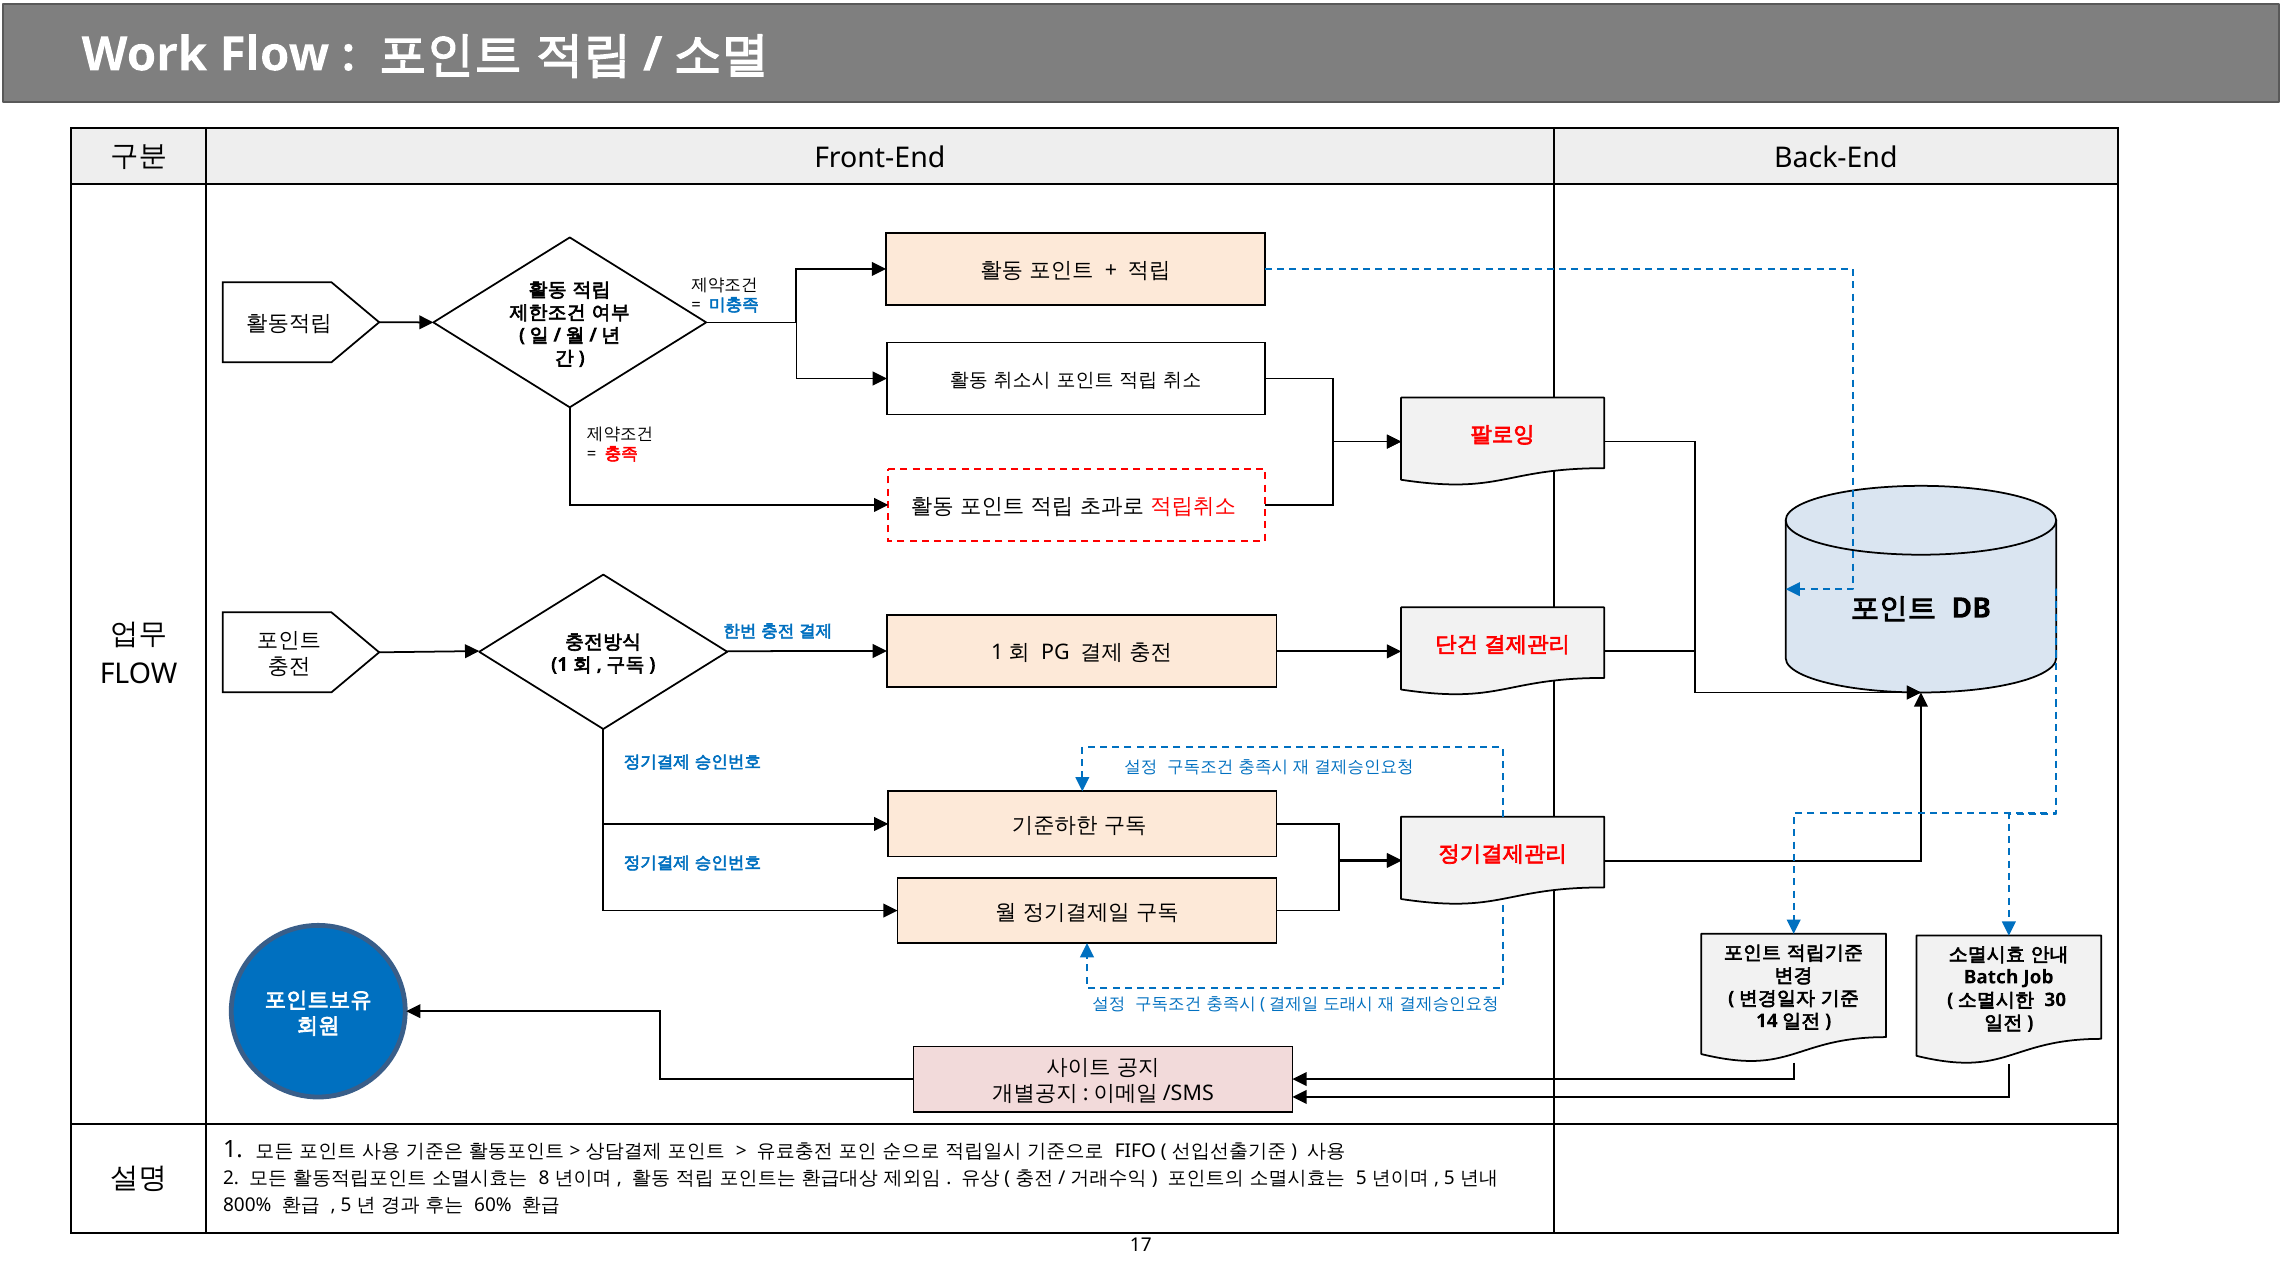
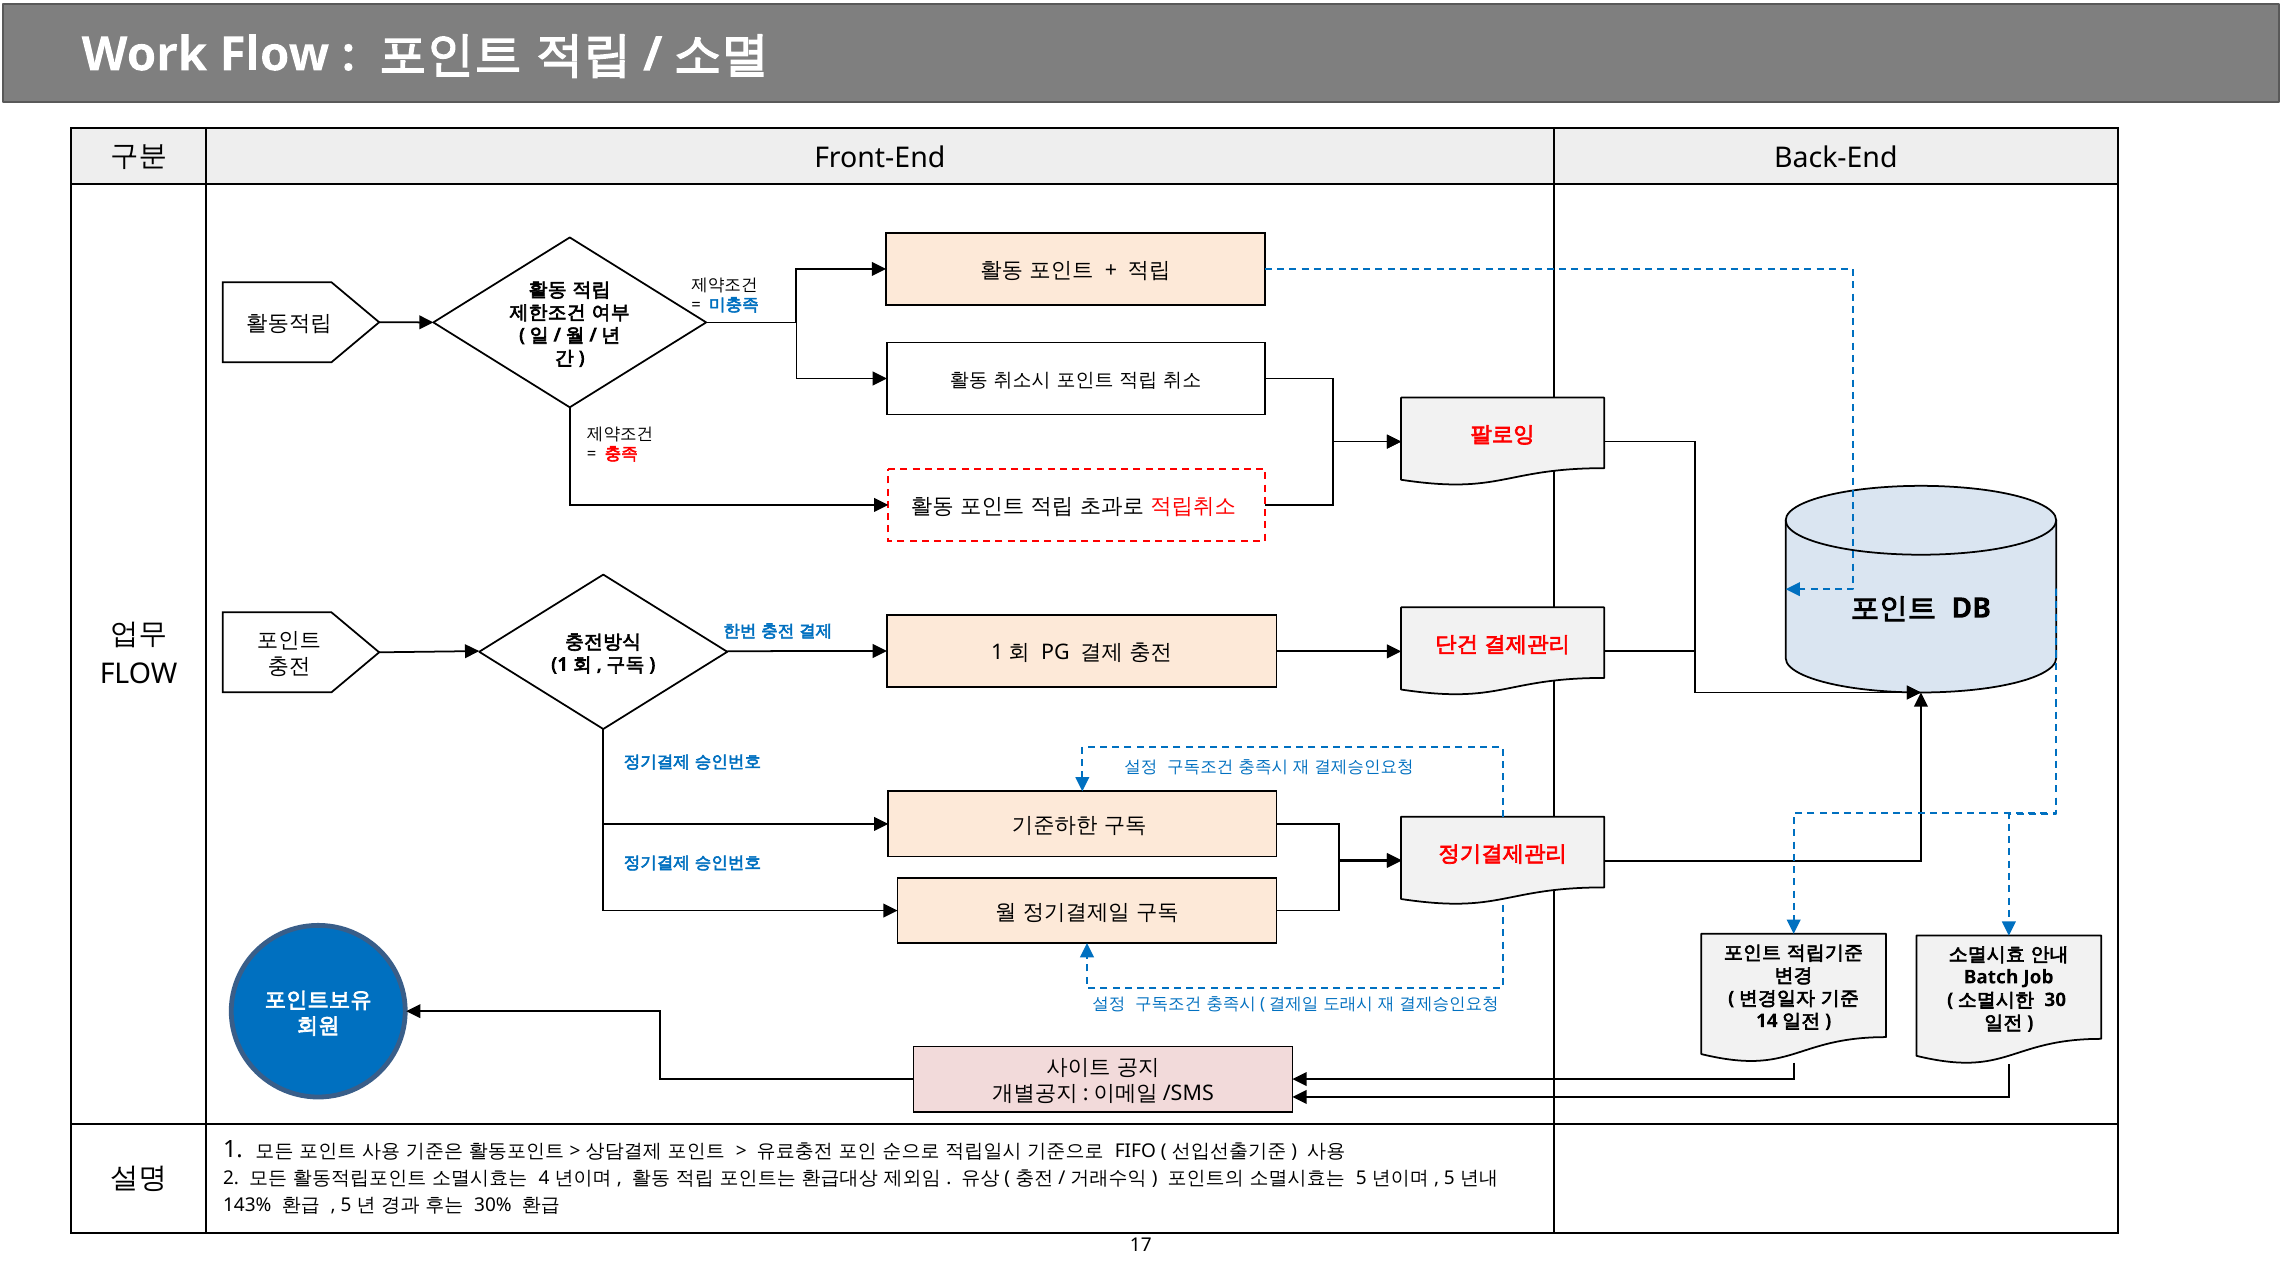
8: 8 -> 4
800%: 800% -> 143%
60%: 60% -> 30%
